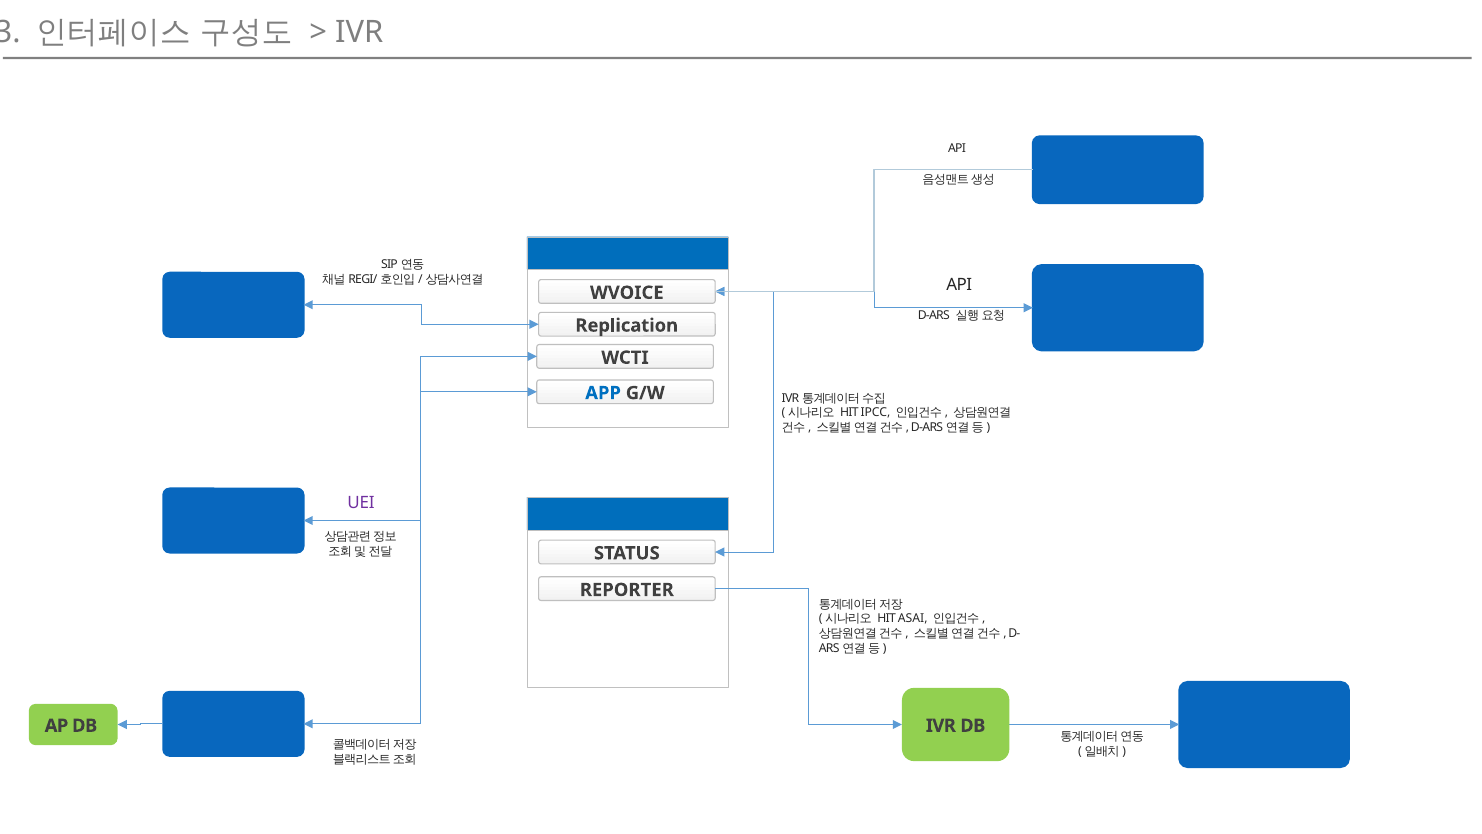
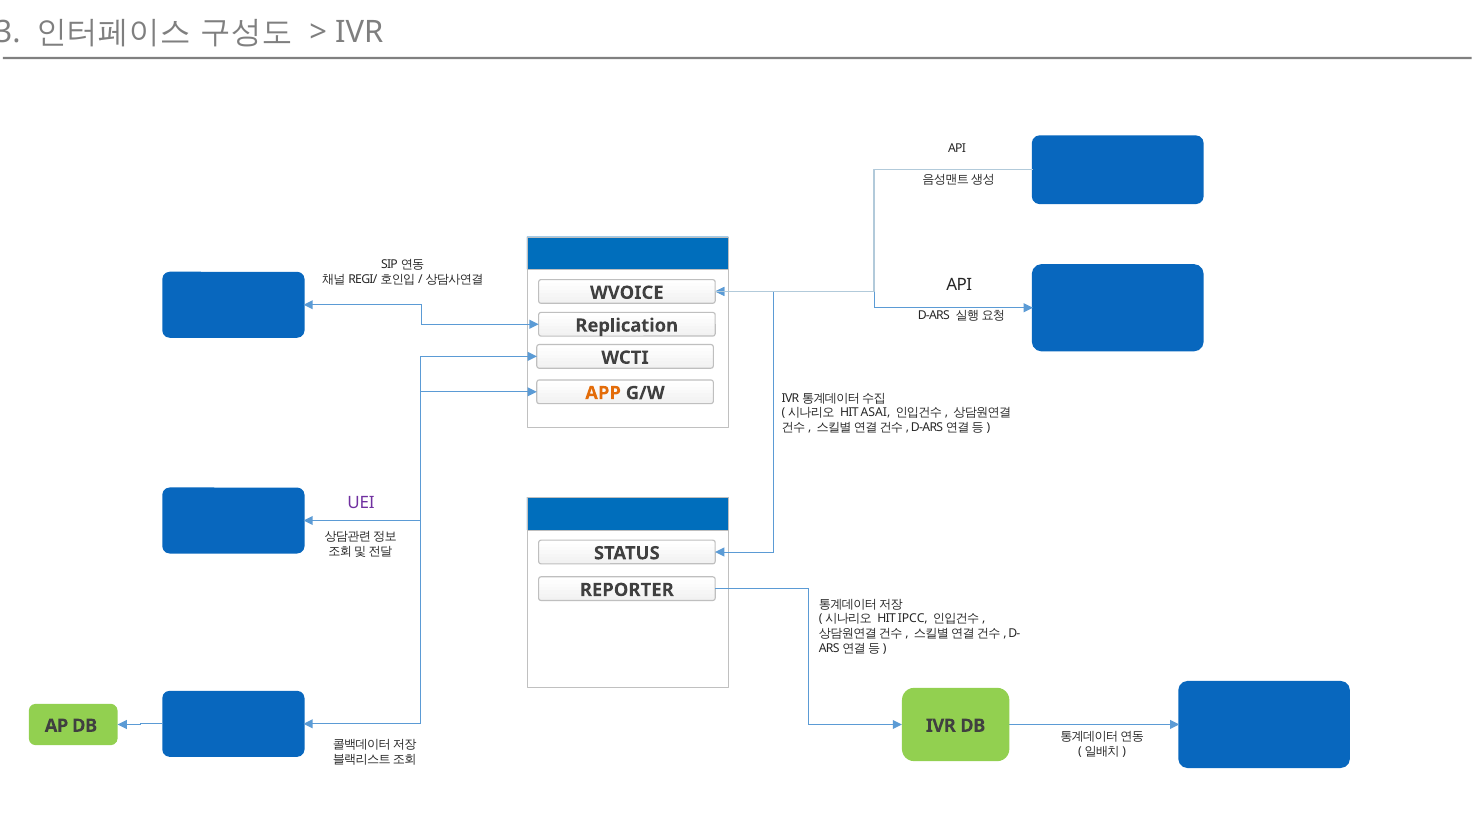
APP colour: blue -> orange
IPCC: IPCC -> ASAI
ASAI: ASAI -> IPCC
